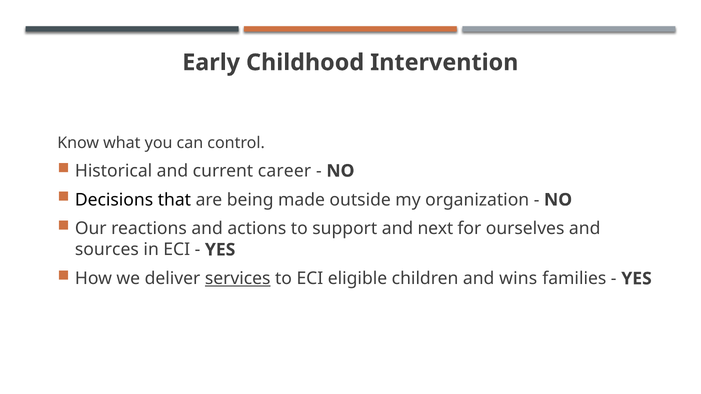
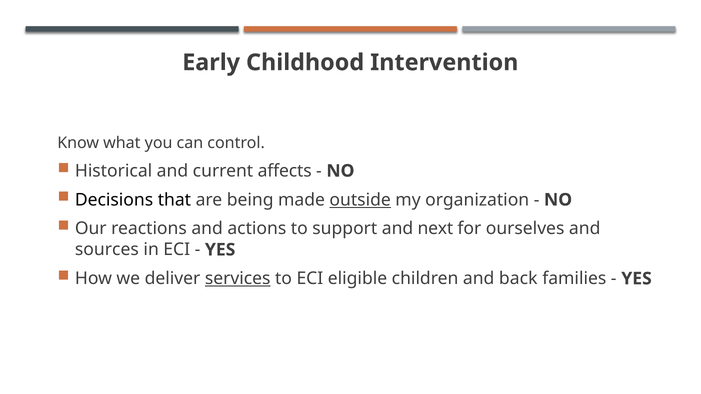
career: career -> affects
outside underline: none -> present
wins: wins -> back
